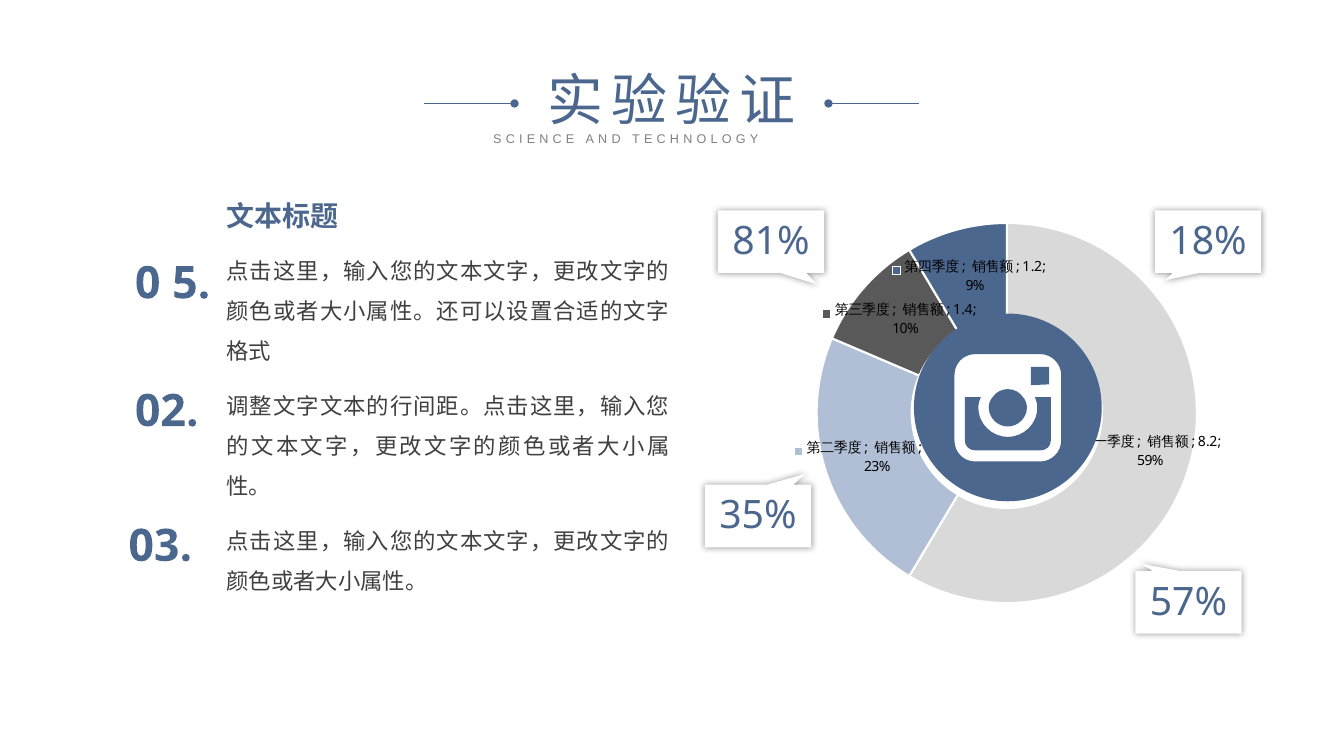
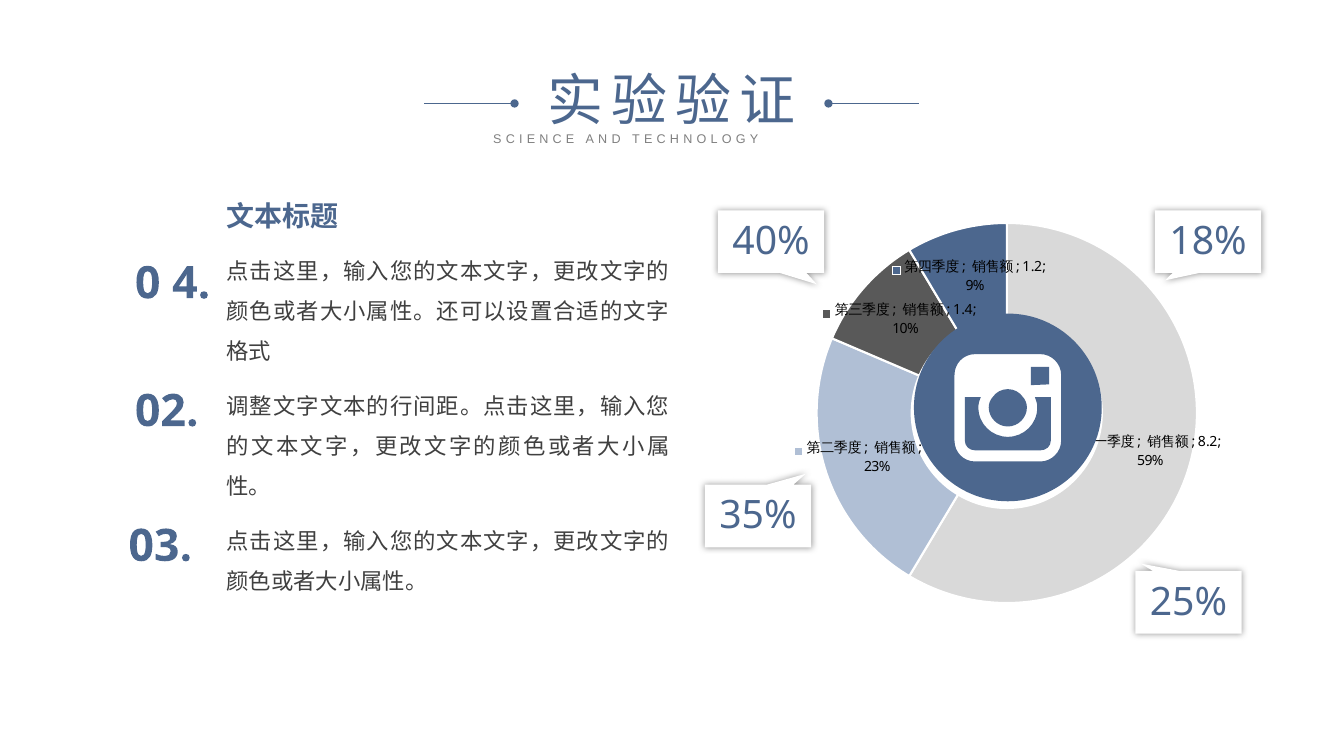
81%: 81% -> 40%
5: 5 -> 4
57%: 57% -> 25%
